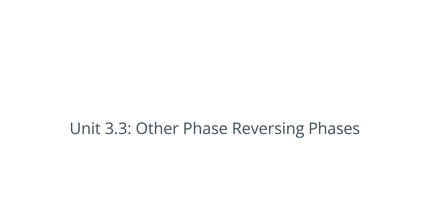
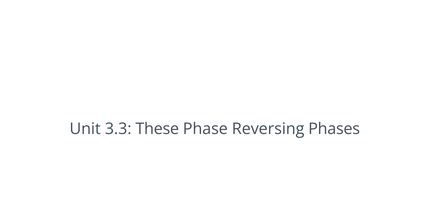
Other: Other -> These
